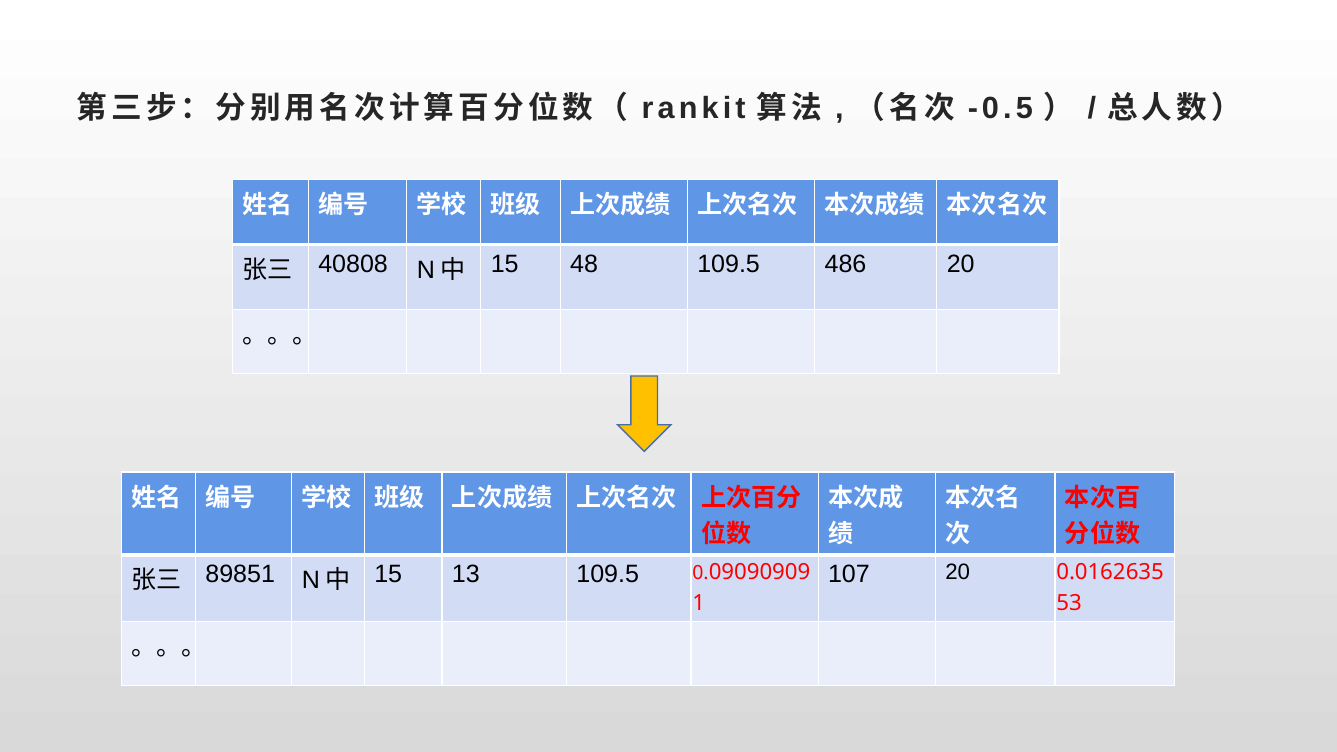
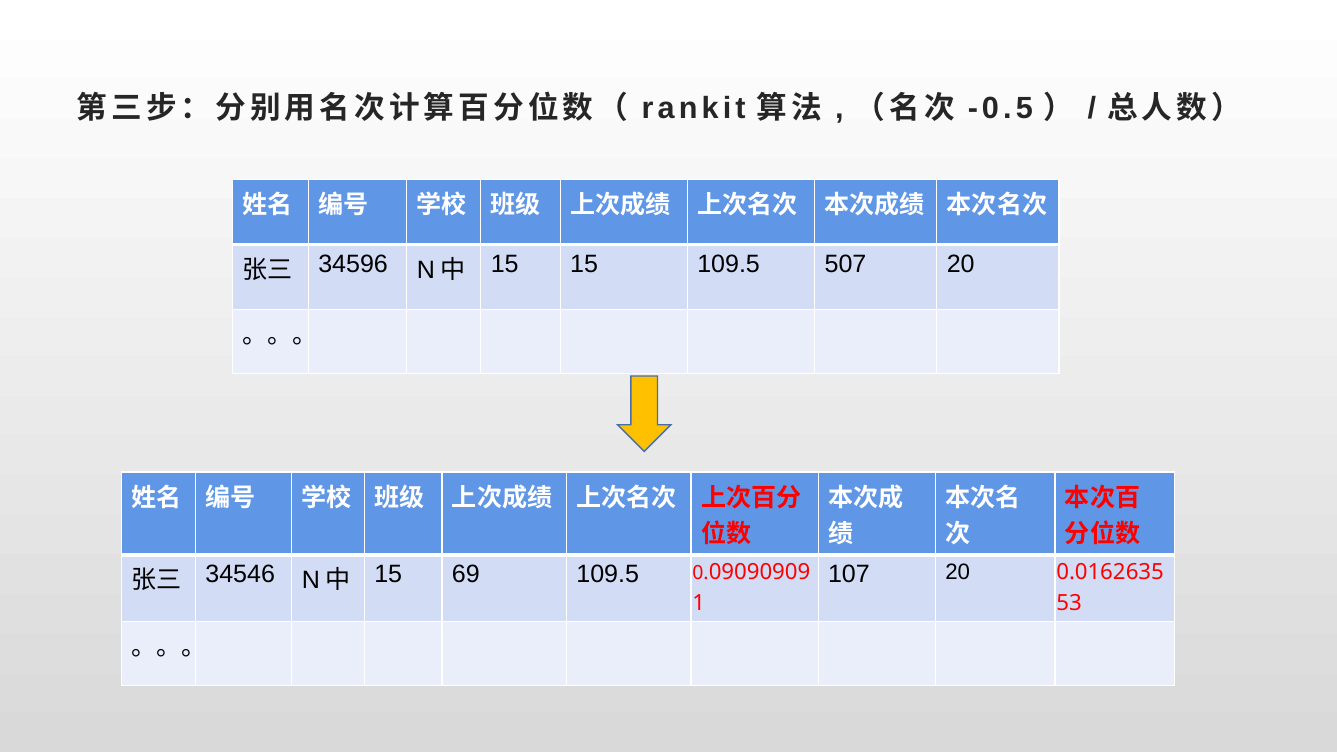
40808: 40808 -> 34596
15 48: 48 -> 15
486: 486 -> 507
89851: 89851 -> 34546
13: 13 -> 69
